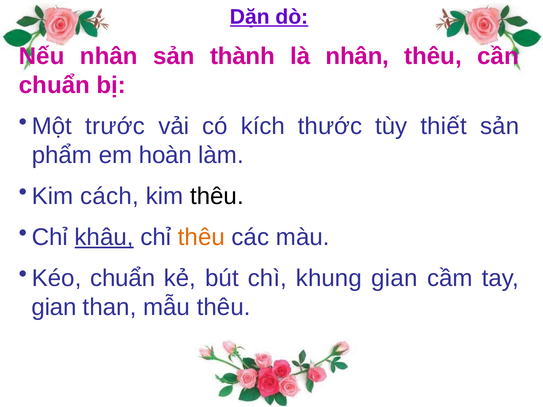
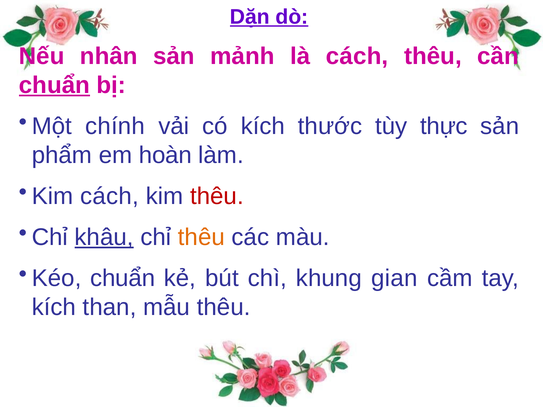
thành: thành -> mảnh
là nhân: nhân -> cách
chuẩn at (54, 85) underline: none -> present
trước: trước -> chính
thiết: thiết -> thực
thêu at (217, 196) colour: black -> red
gian at (54, 307): gian -> kích
